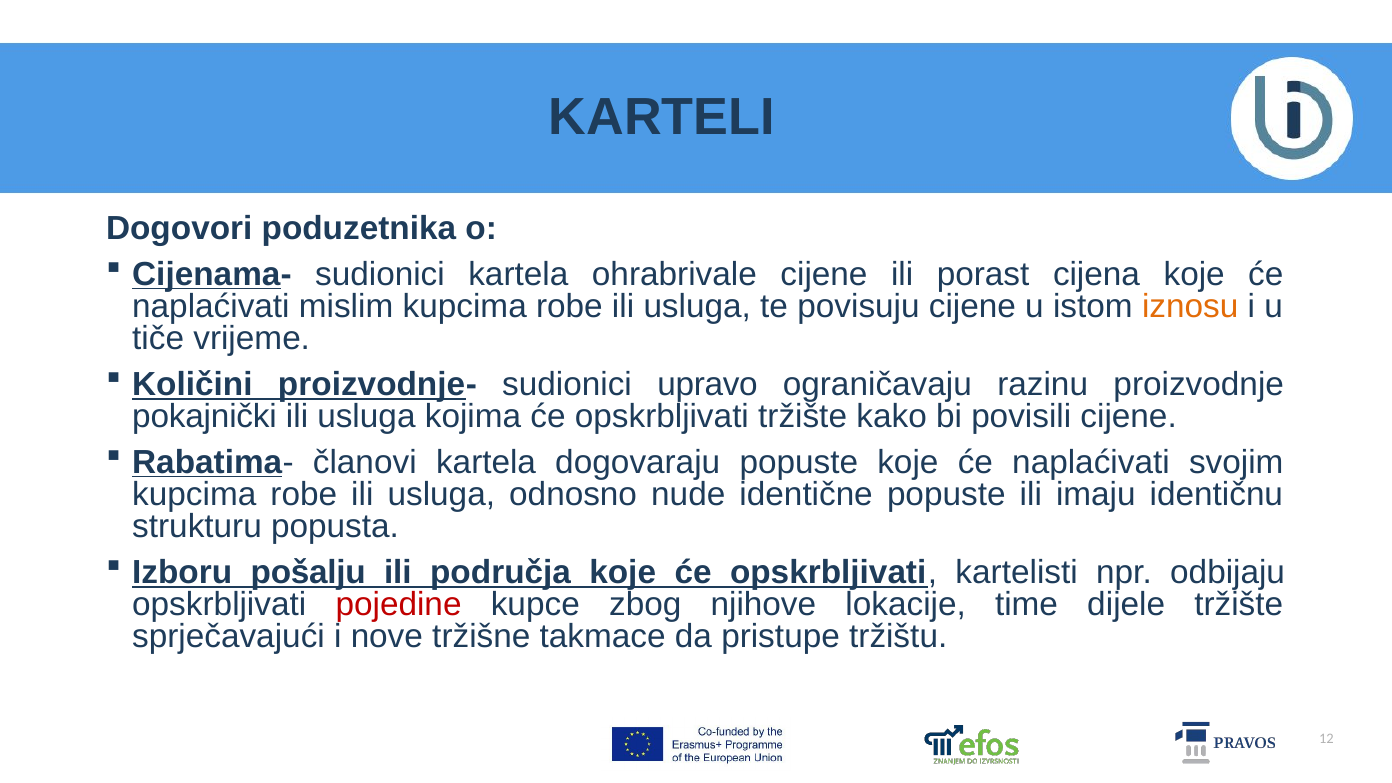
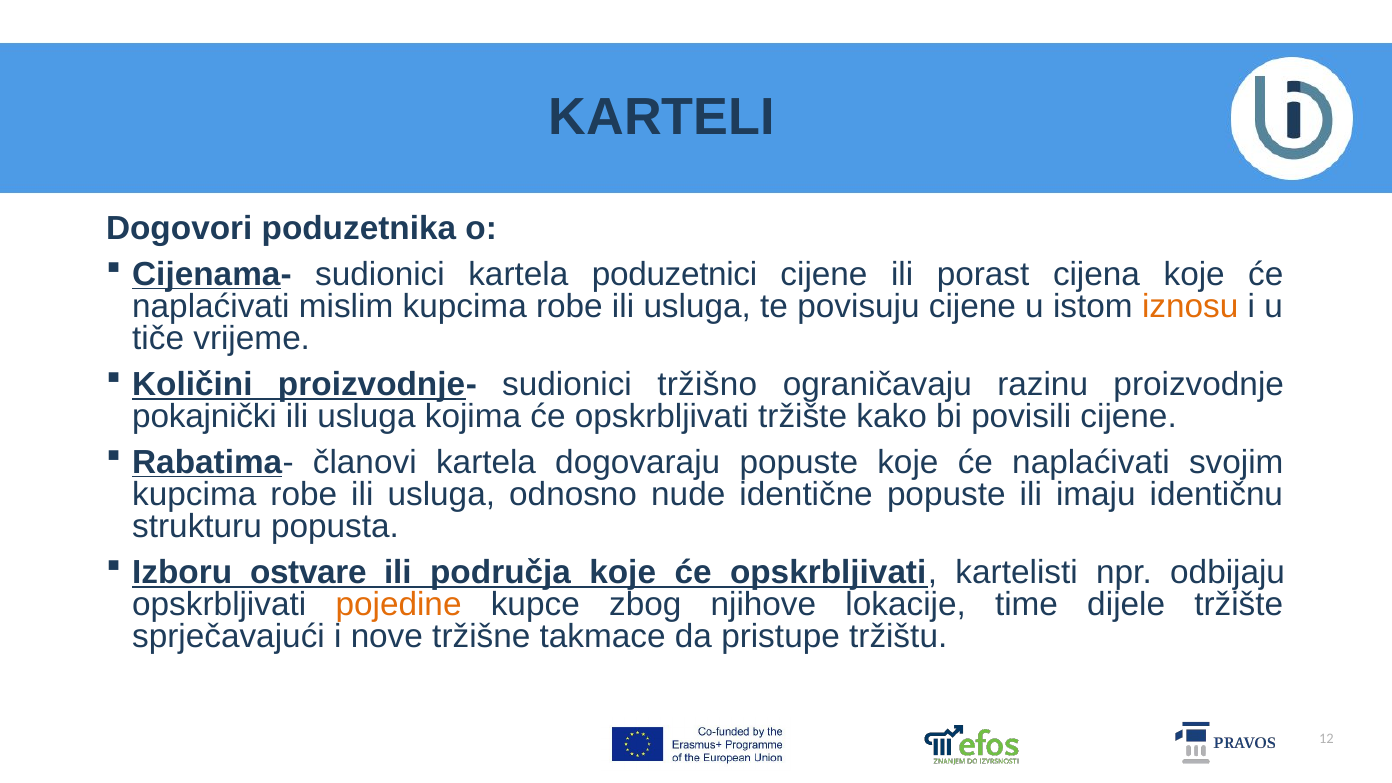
ohrabrivale: ohrabrivale -> poduzetnici
upravo: upravo -> tržišno
pošalju: pošalju -> ostvare
pojedine colour: red -> orange
